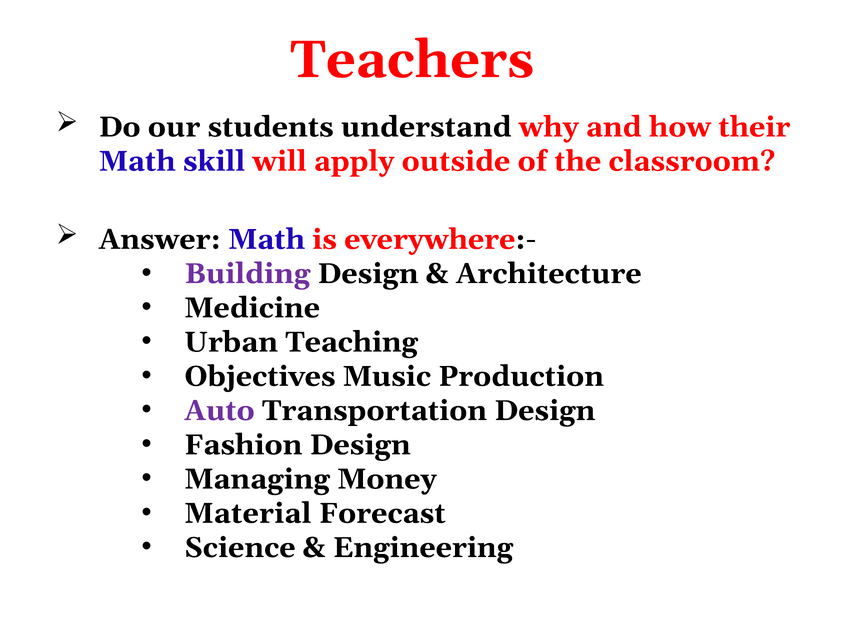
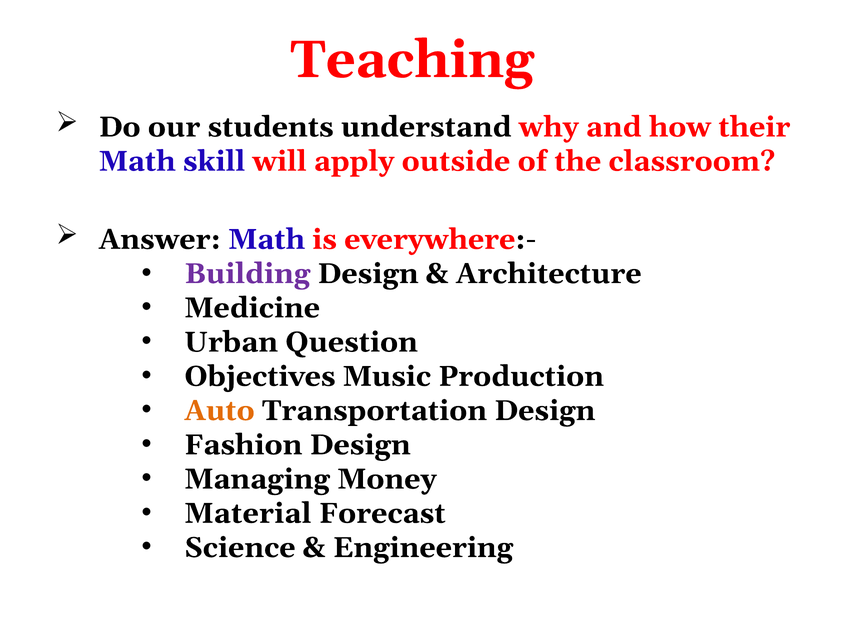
Teachers: Teachers -> Teaching
Teaching: Teaching -> Question
Auto colour: purple -> orange
